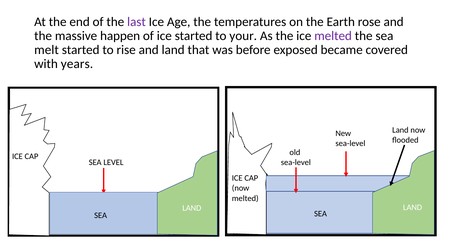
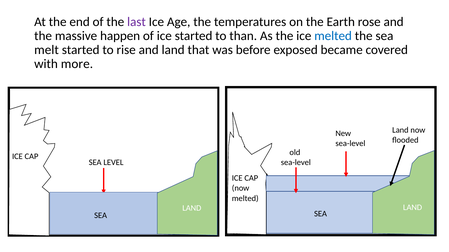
your: your -> than
melted at (333, 36) colour: purple -> blue
years: years -> more
